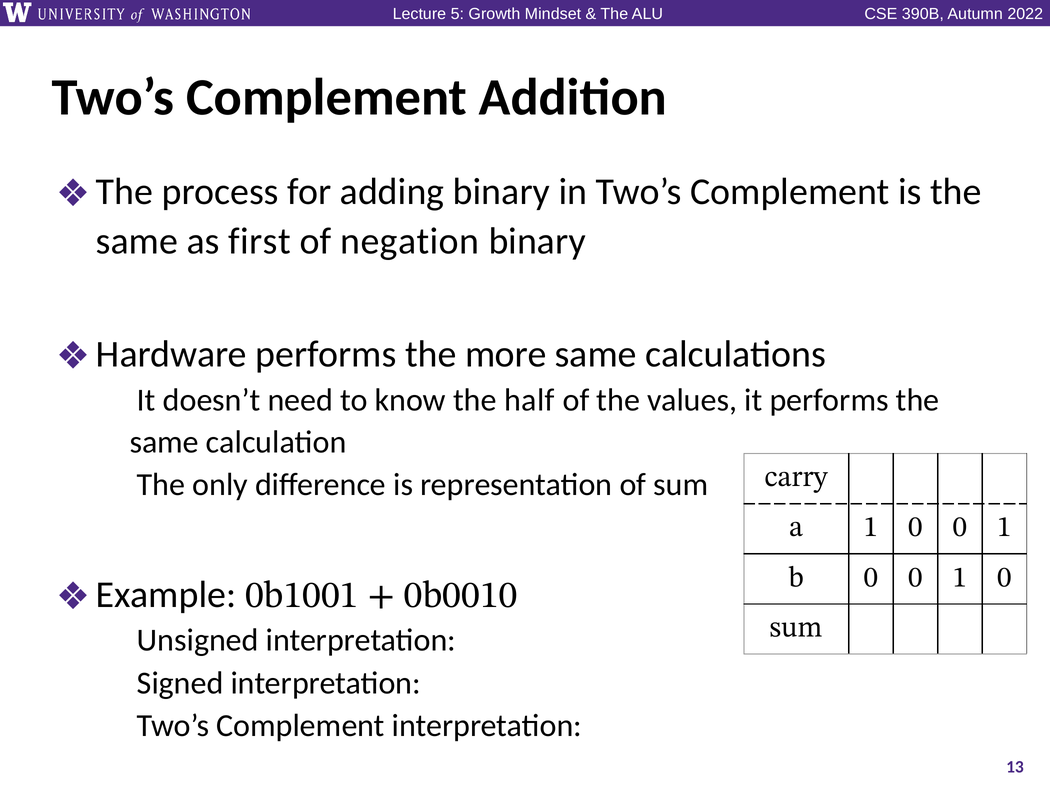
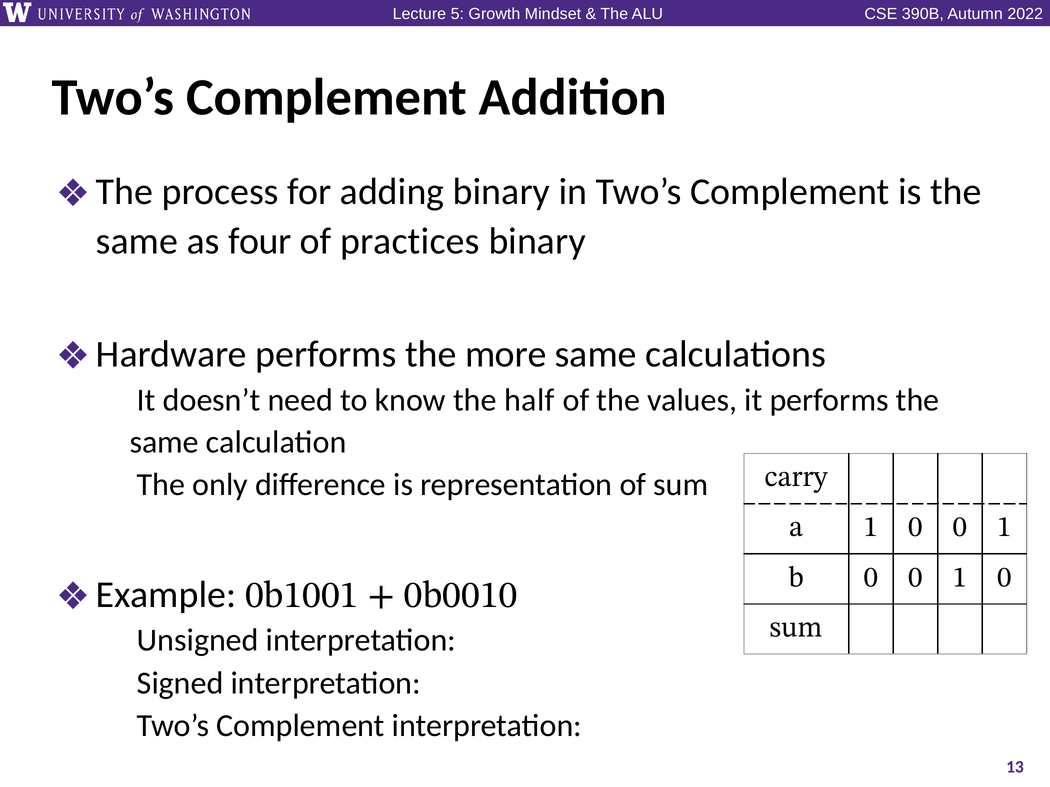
first: first -> four
negation: negation -> practices
